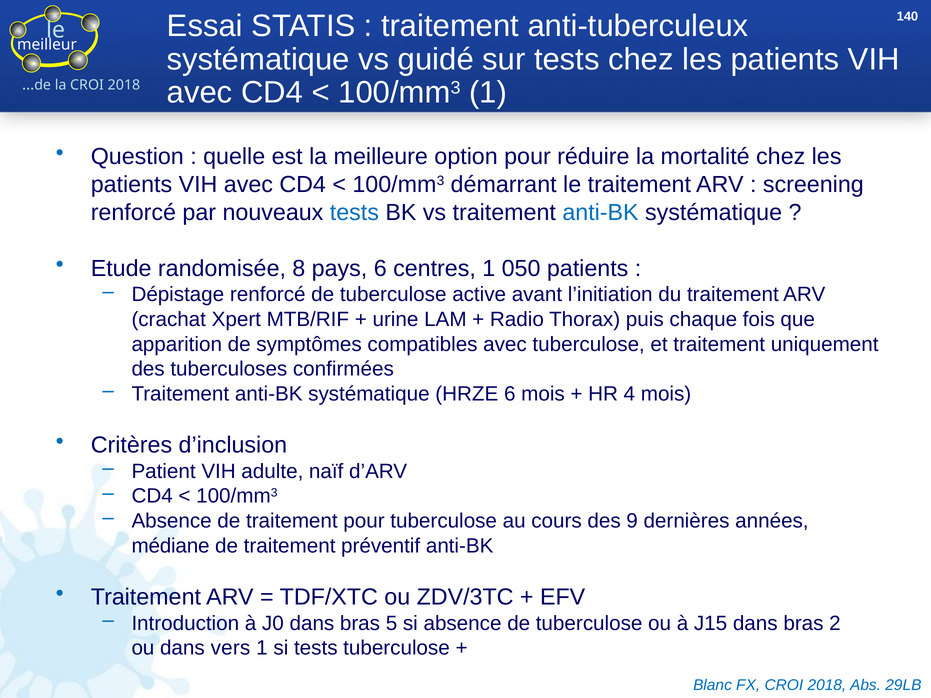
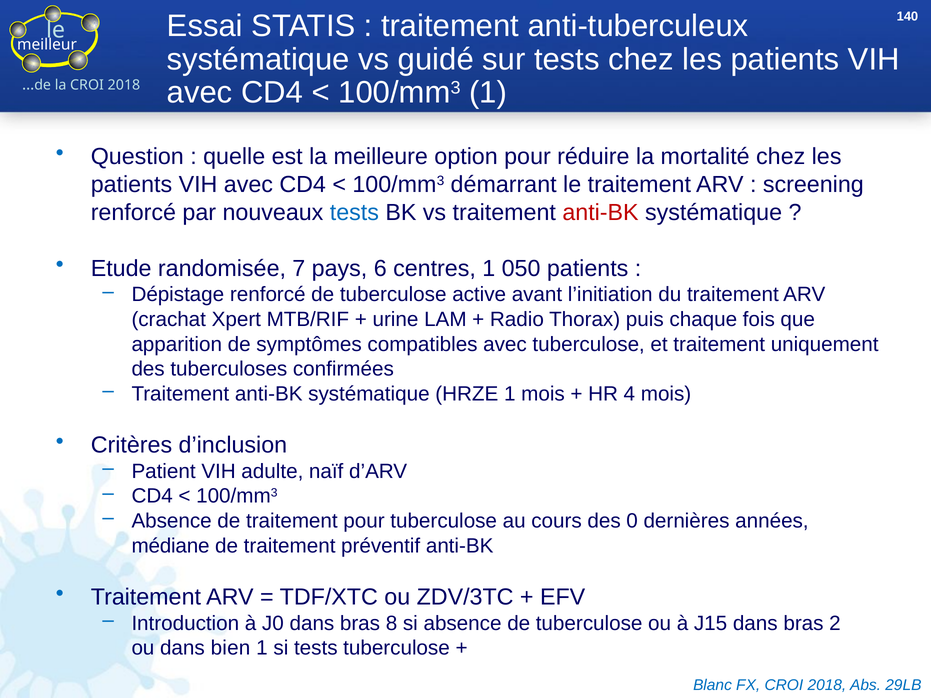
anti-BK at (600, 213) colour: blue -> red
8: 8 -> 7
HRZE 6: 6 -> 1
9: 9 -> 0
5: 5 -> 8
vers: vers -> bien
